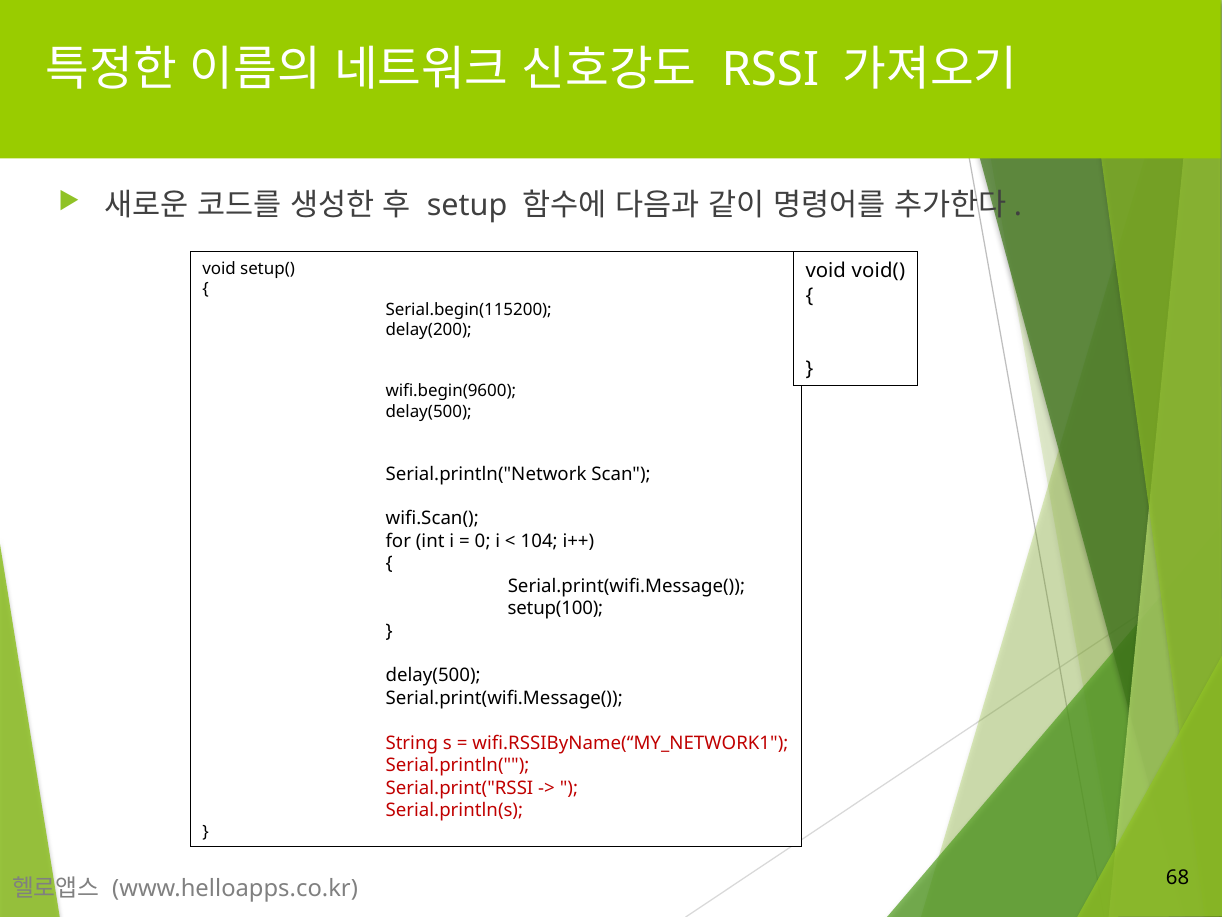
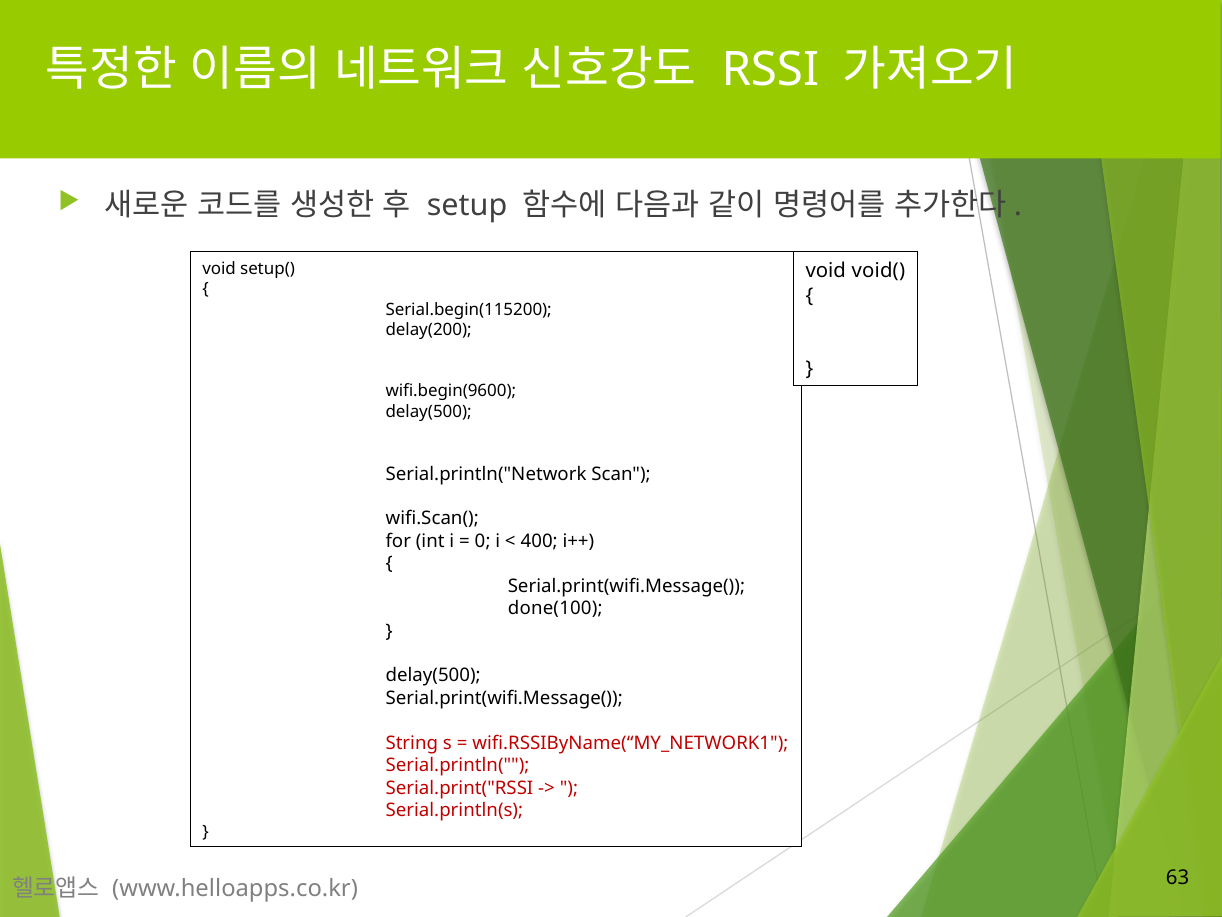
104: 104 -> 400
setup(100: setup(100 -> done(100
68: 68 -> 63
